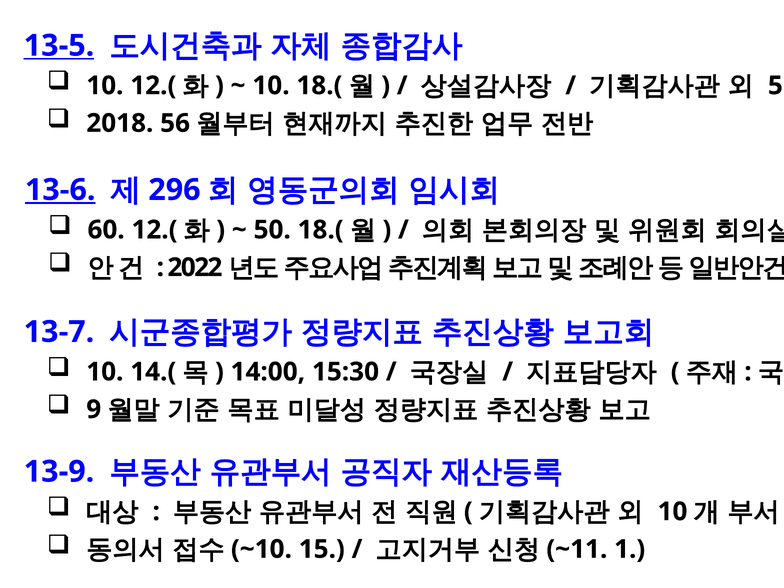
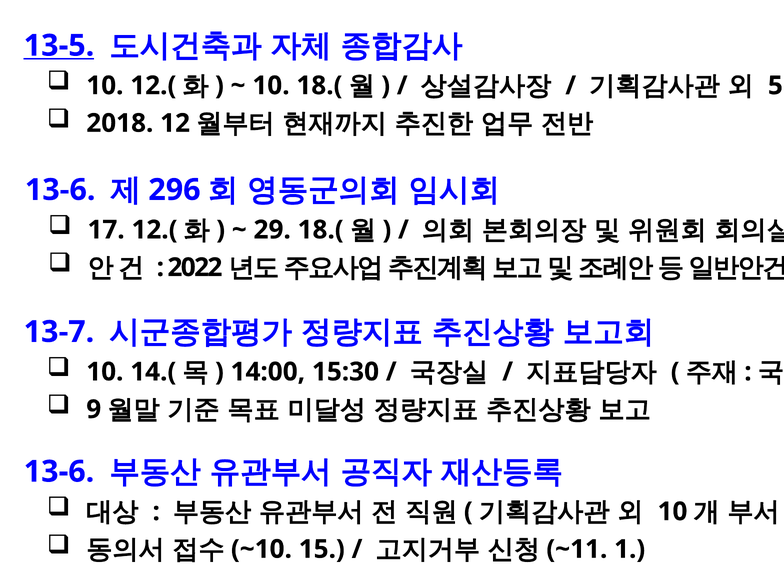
56: 56 -> 12
13-6 at (60, 190) underline: present -> none
60: 60 -> 17
50: 50 -> 29
13-9 at (59, 472): 13-9 -> 13-6
